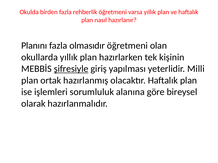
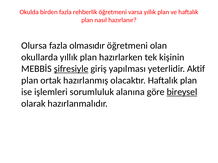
Planını: Planını -> Olursa
Milli: Milli -> Aktif
bireysel underline: none -> present
